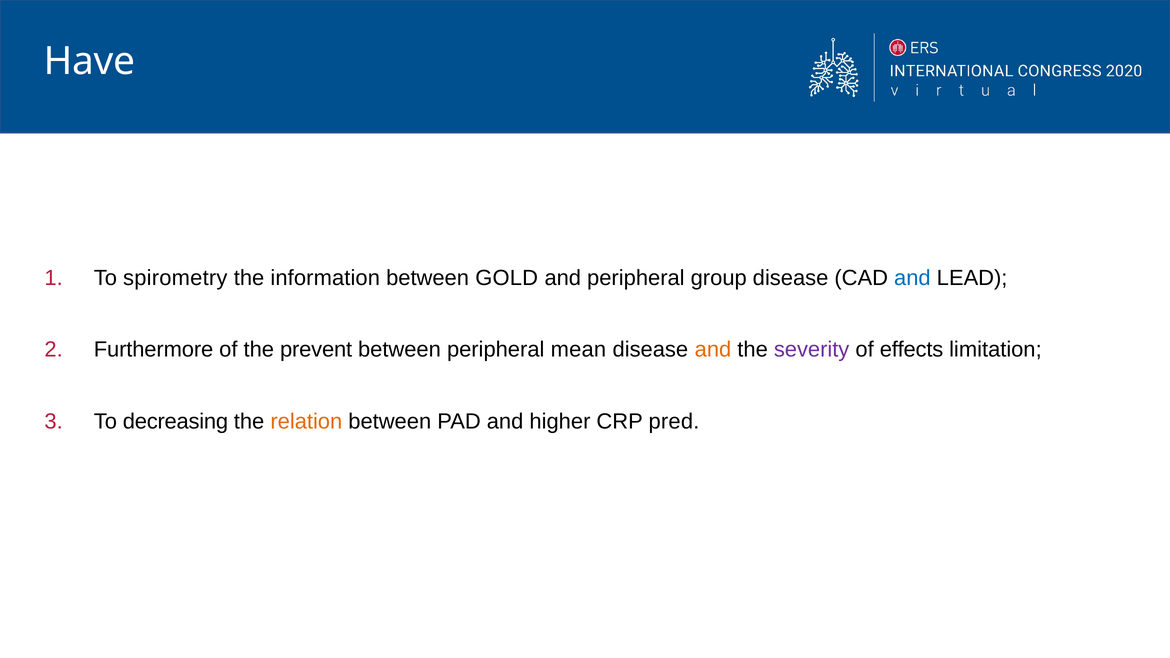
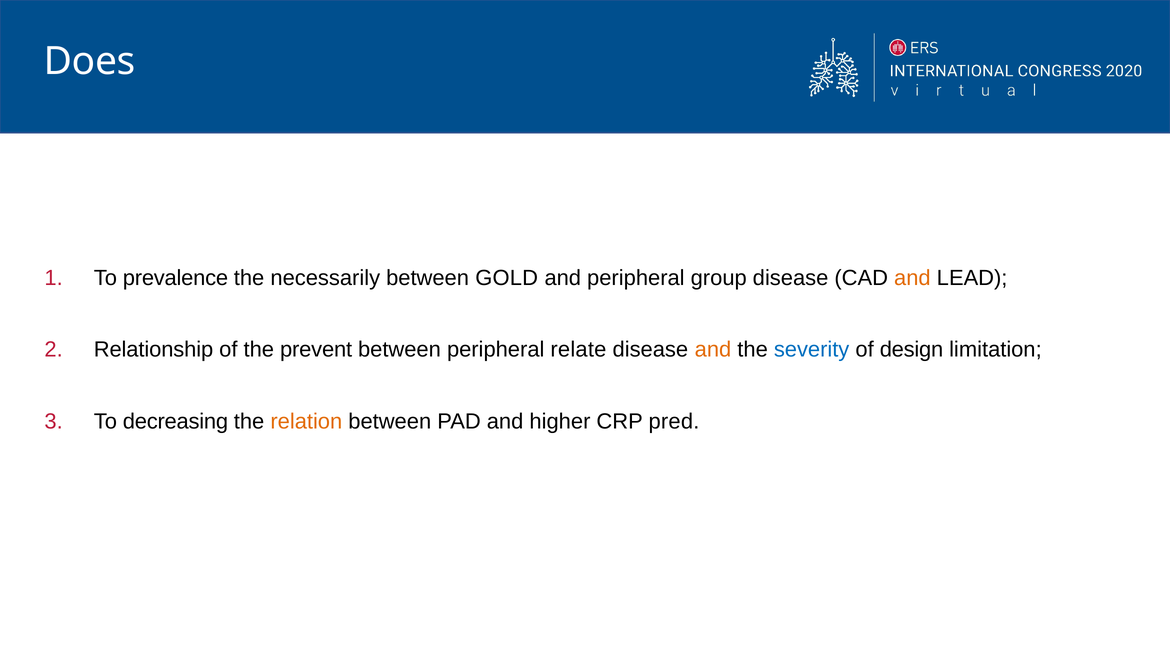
Have: Have -> Does
spirometry: spirometry -> prevalence
information: information -> necessarily
and at (912, 278) colour: blue -> orange
Furthermore: Furthermore -> Relationship
mean: mean -> relate
severity colour: purple -> blue
effects: effects -> design
